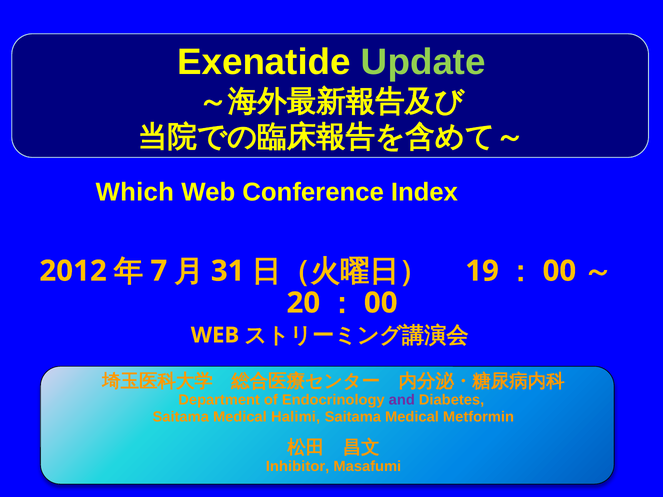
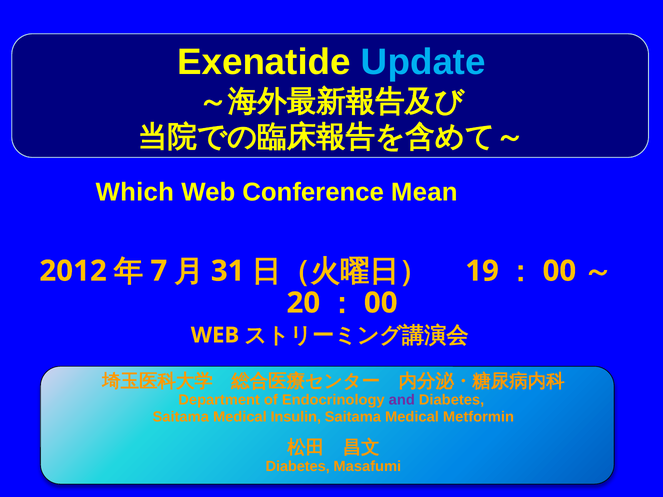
Update colour: light green -> light blue
Index: Index -> Mean
Halimi: Halimi -> Insulin
Inhibitor at (298, 466): Inhibitor -> Diabetes
